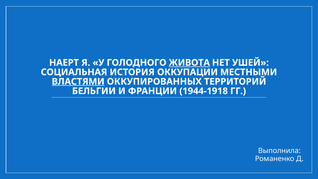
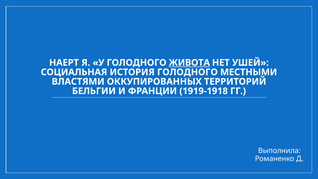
ИСТОРИЯ ОККУПАЦИИ: ОККУПАЦИИ -> ГОЛОДНОГО
ВЛАСТЯМИ underline: present -> none
1944-1918: 1944-1918 -> 1919-1918
